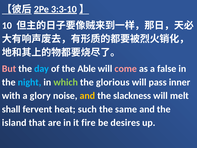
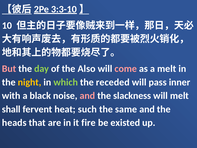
day colour: light blue -> light green
Able: Able -> Also
a false: false -> melt
night colour: light blue -> yellow
glorious: glorious -> receded
glory: glory -> black
and at (87, 96) colour: yellow -> pink
island: island -> heads
desires: desires -> existed
